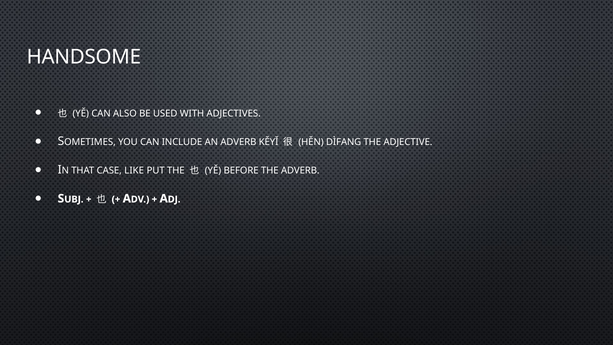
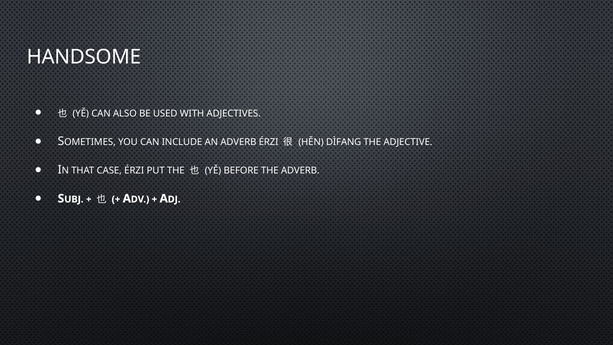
ADVERB KĚYǏ: KĚYǏ -> ÉRZI
CASE LIKE: LIKE -> ÉRZI
